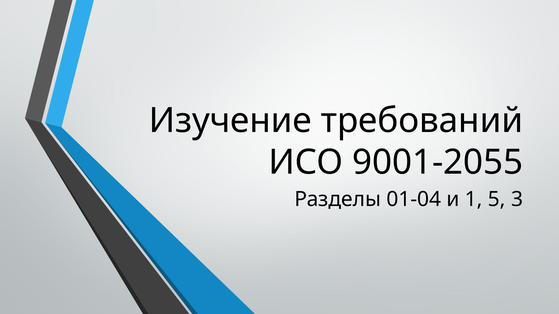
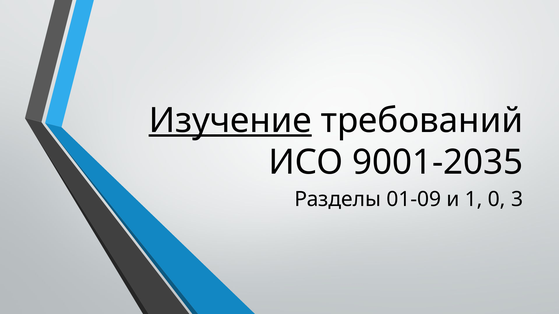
Изучение underline: none -> present
9001-2055: 9001-2055 -> 9001-2035
01-04: 01-04 -> 01-09
5: 5 -> 0
